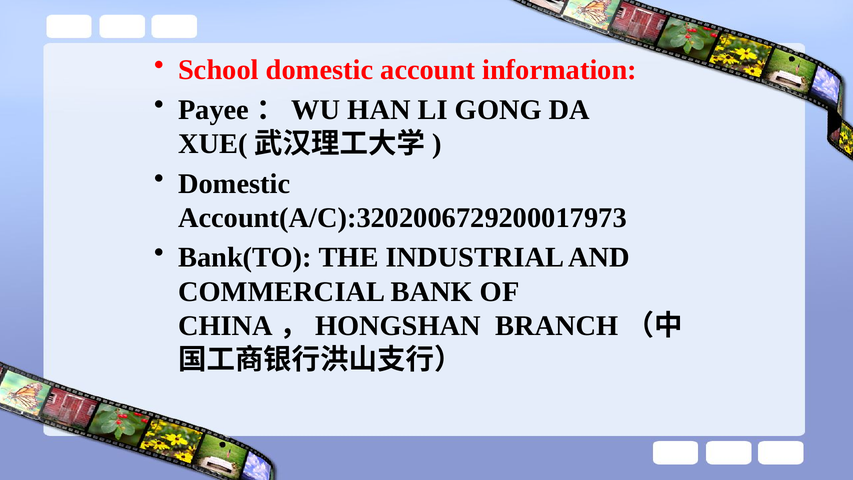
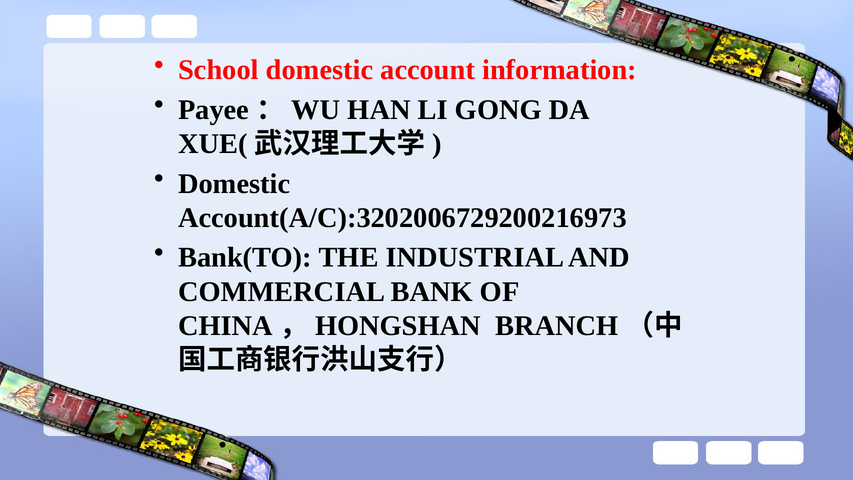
Account(A/C):3202006729200017973: Account(A/C):3202006729200017973 -> Account(A/C):3202006729200216973
